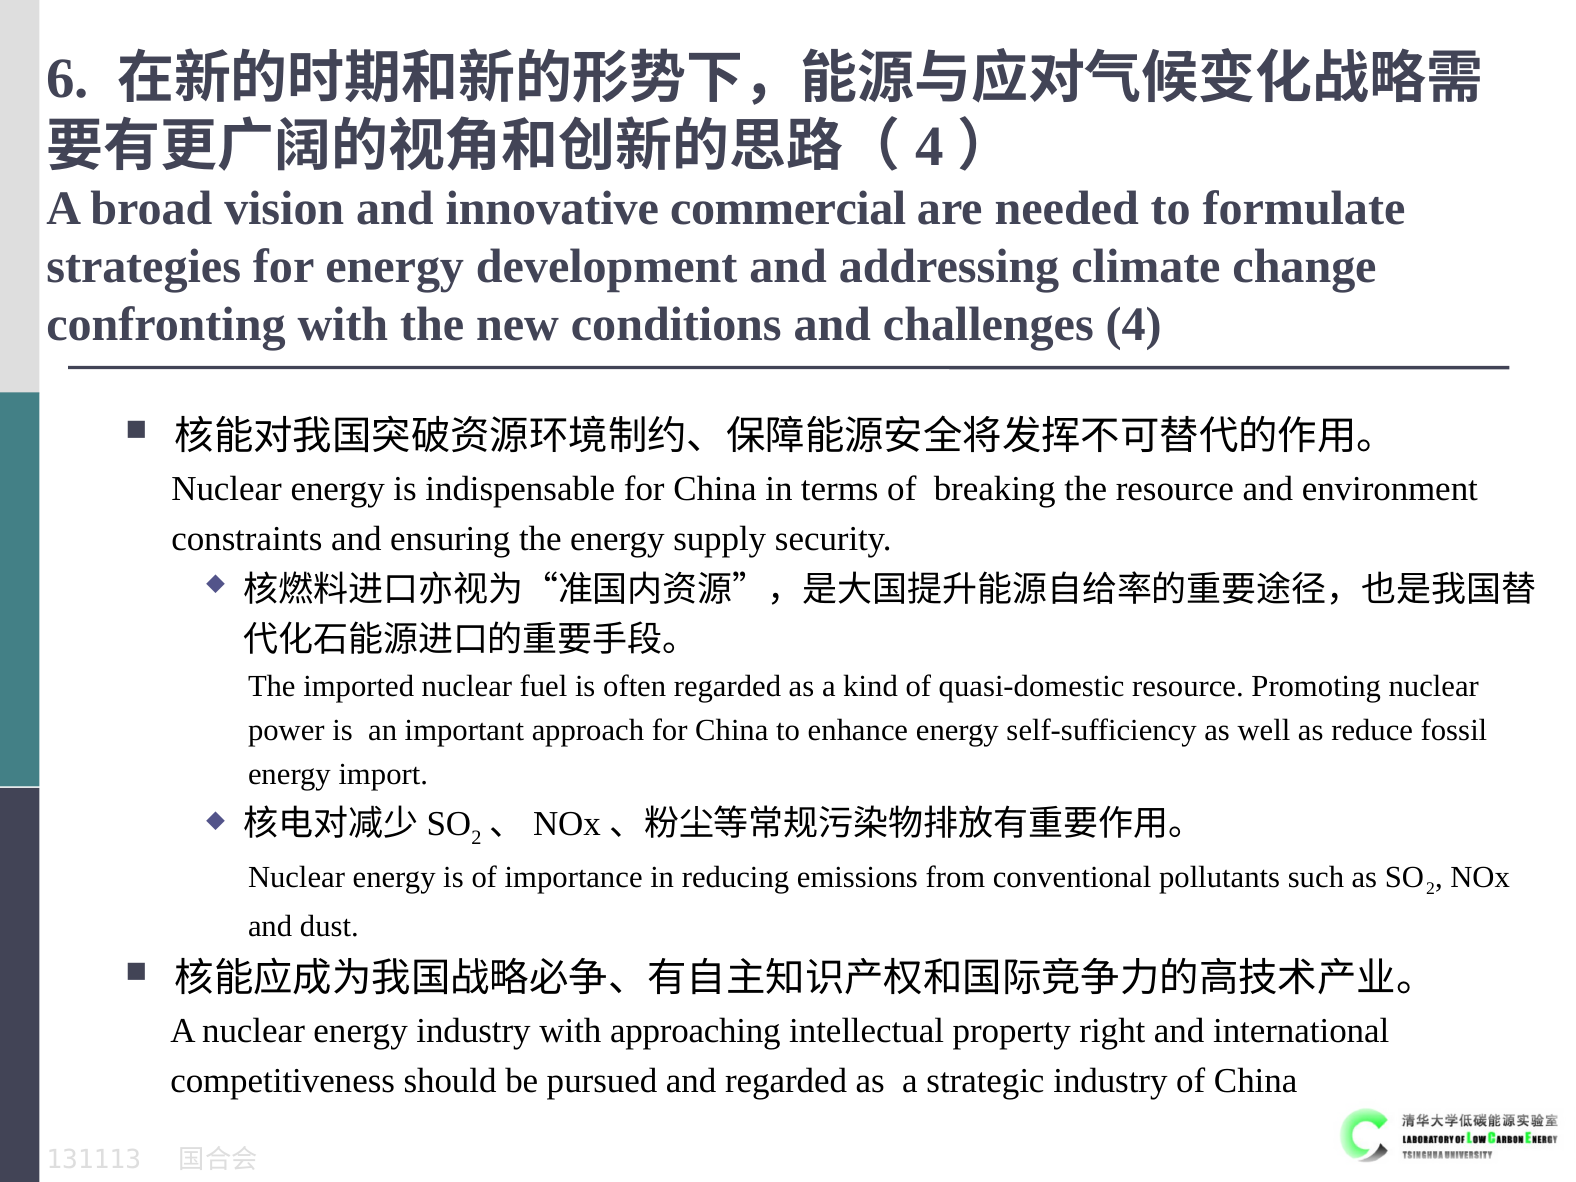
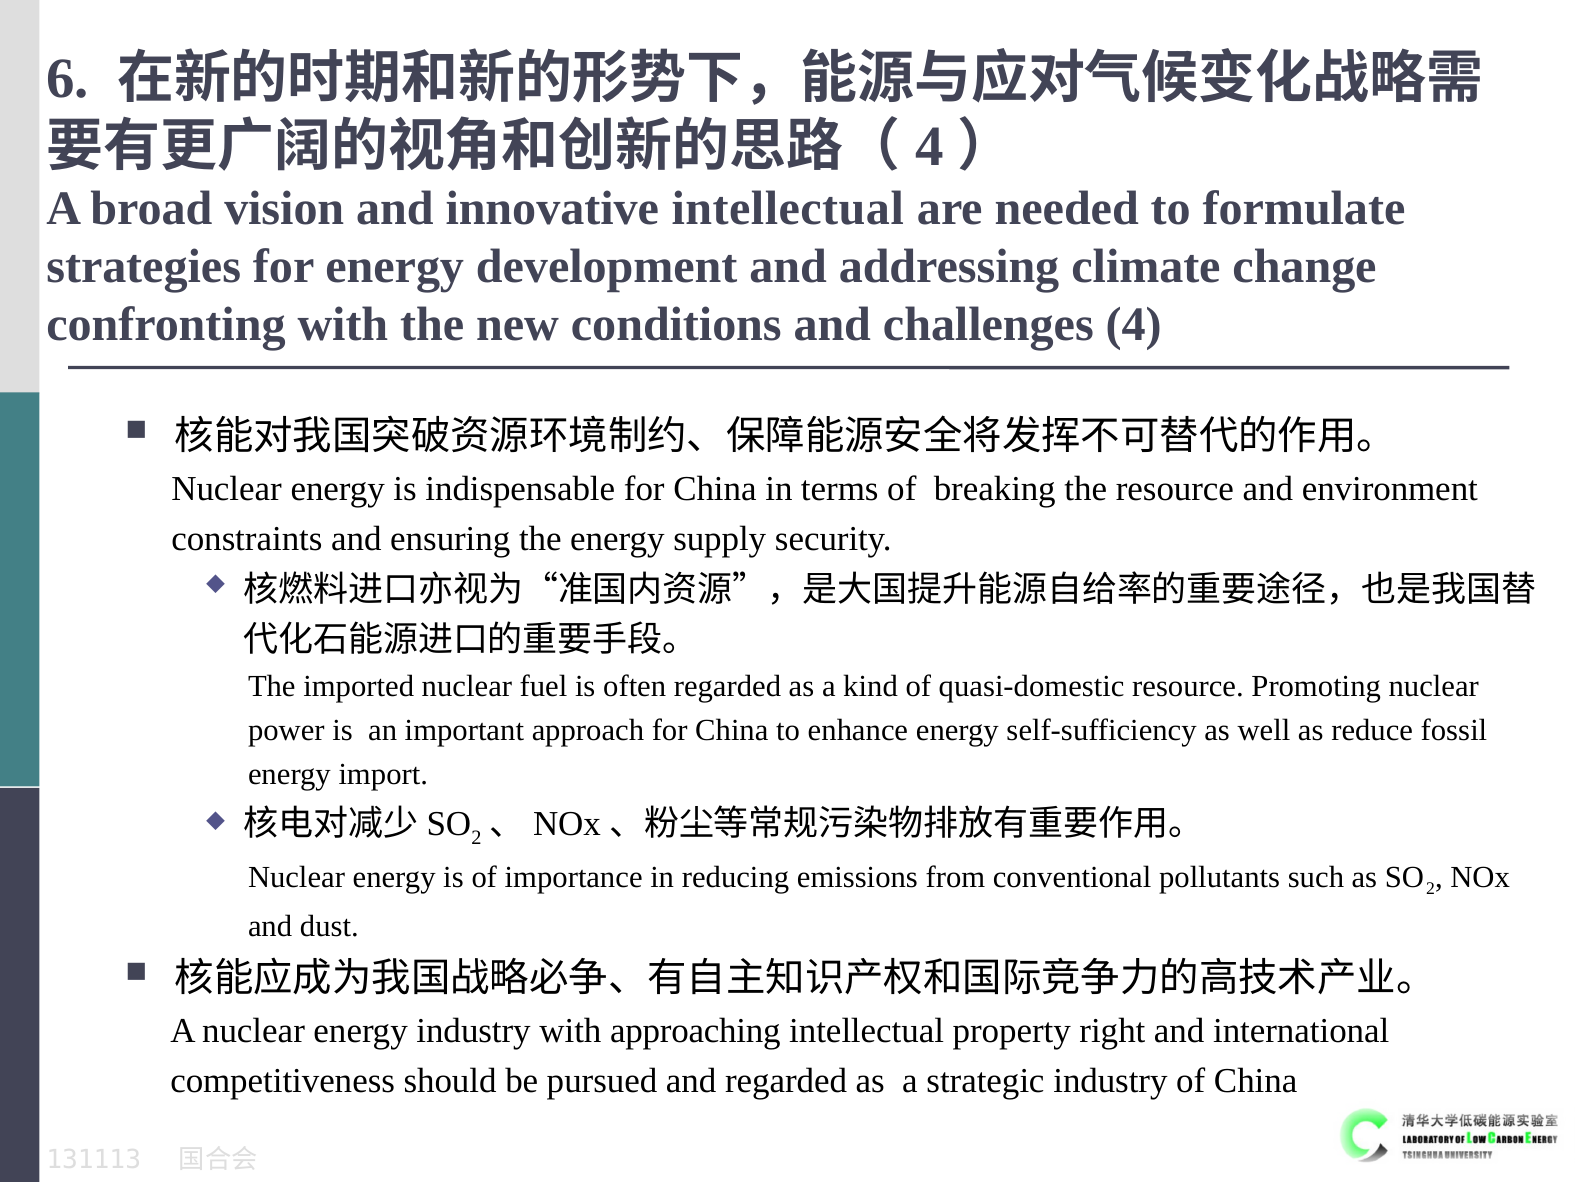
innovative commercial: commercial -> intellectual
